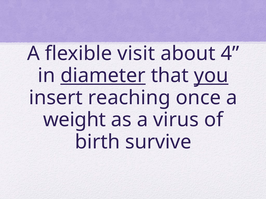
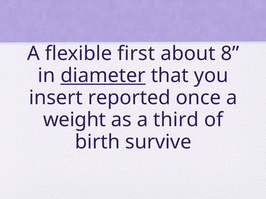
visit: visit -> first
4: 4 -> 8
you underline: present -> none
reaching: reaching -> reported
virus: virus -> third
